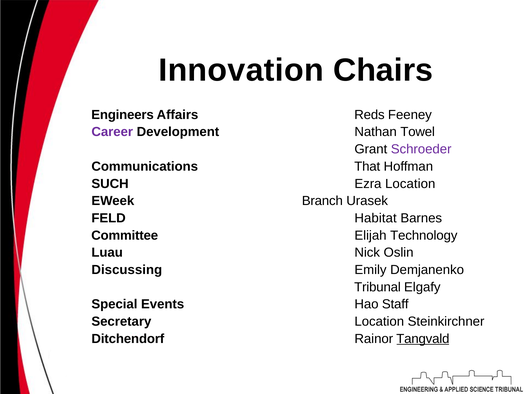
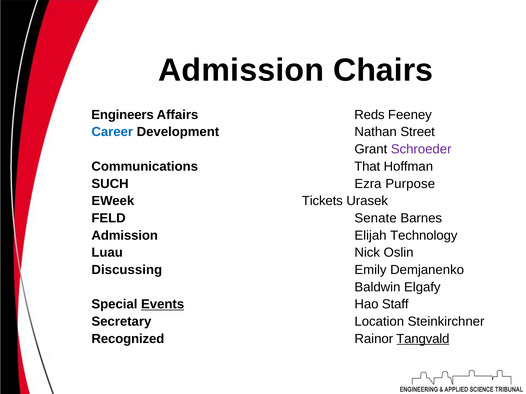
Innovation at (241, 70): Innovation -> Admission
Career colour: purple -> blue
Towel: Towel -> Street
Ezra Location: Location -> Purpose
Branch: Branch -> Tickets
Habitat: Habitat -> Senate
Committee at (125, 236): Committee -> Admission
Tribunal: Tribunal -> Baldwin
Events underline: none -> present
Ditchendorf: Ditchendorf -> Recognized
